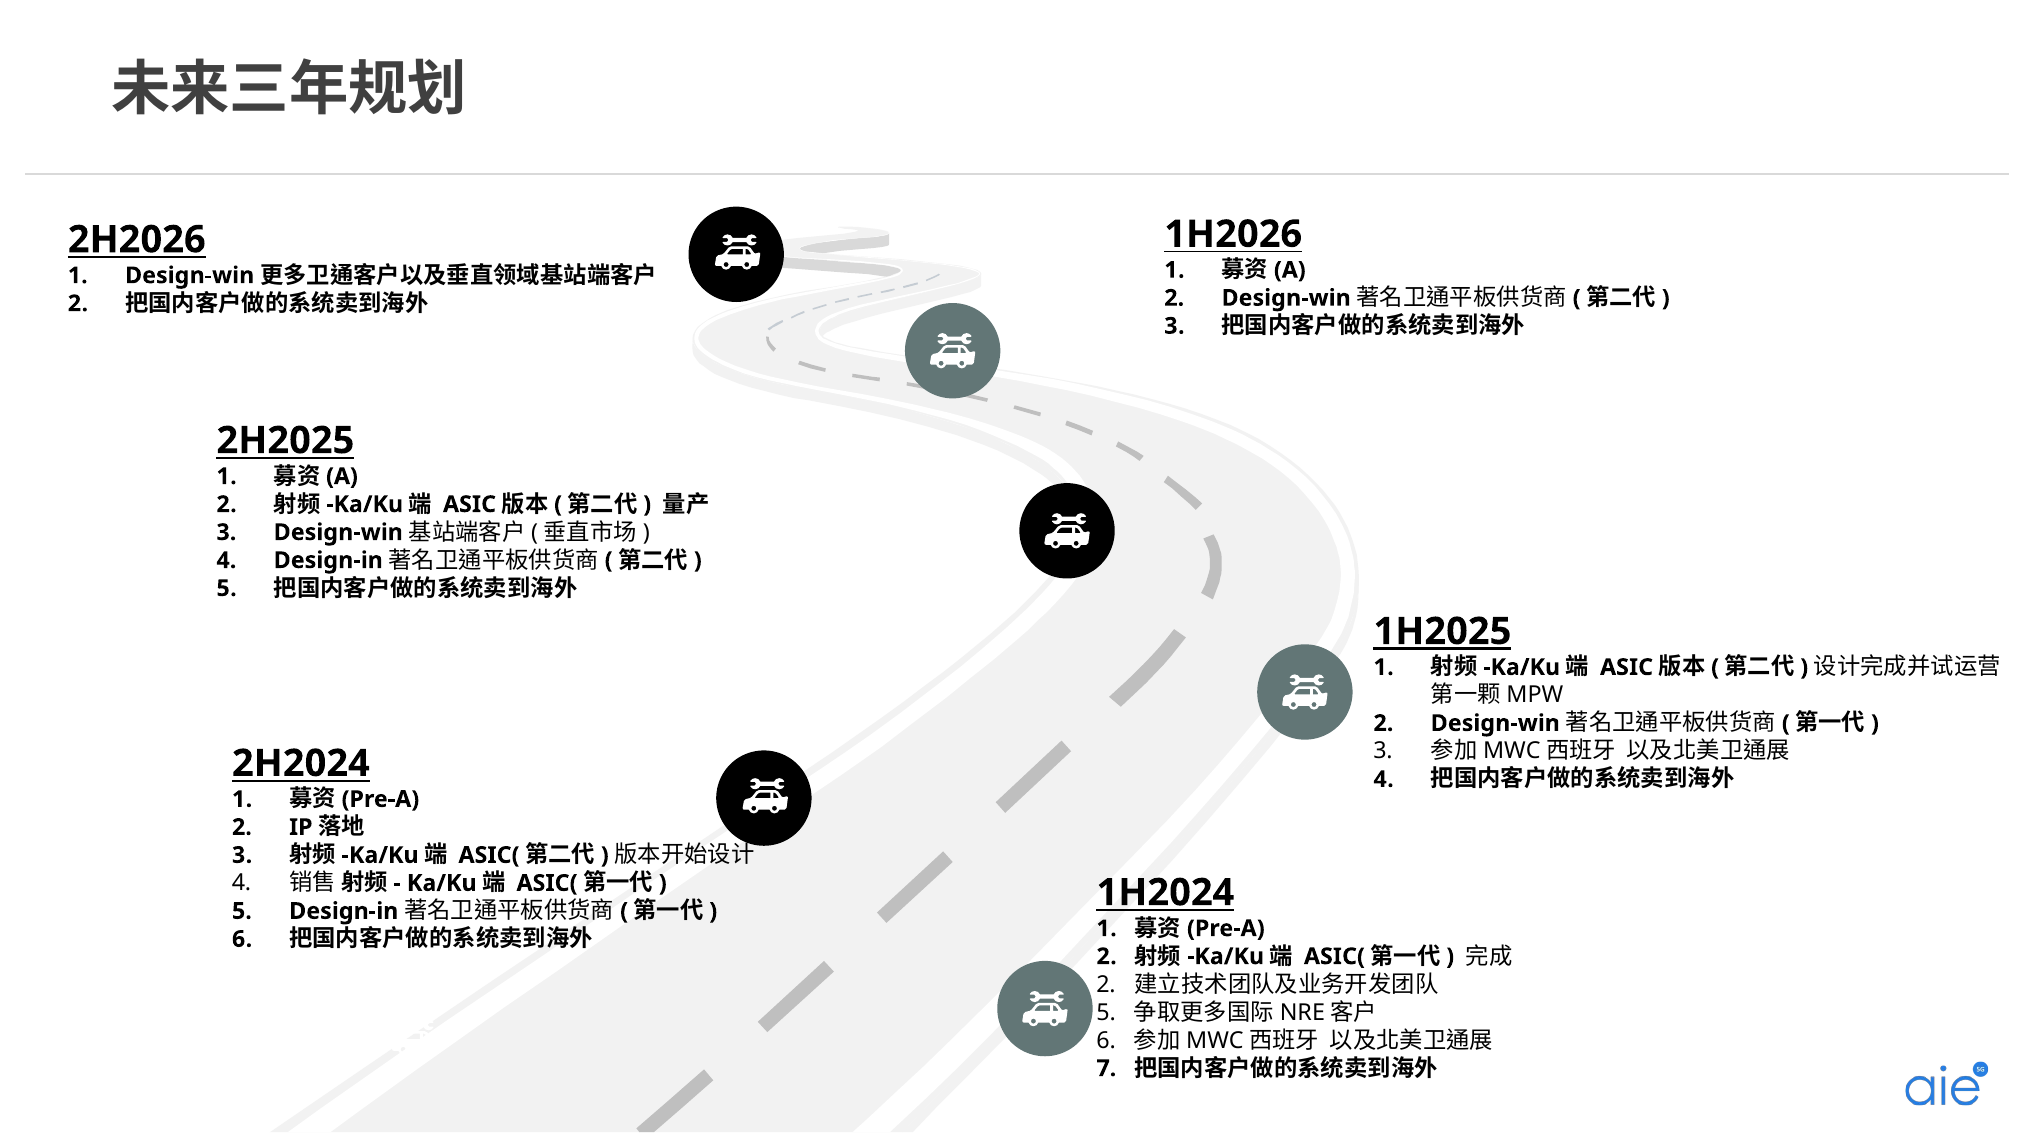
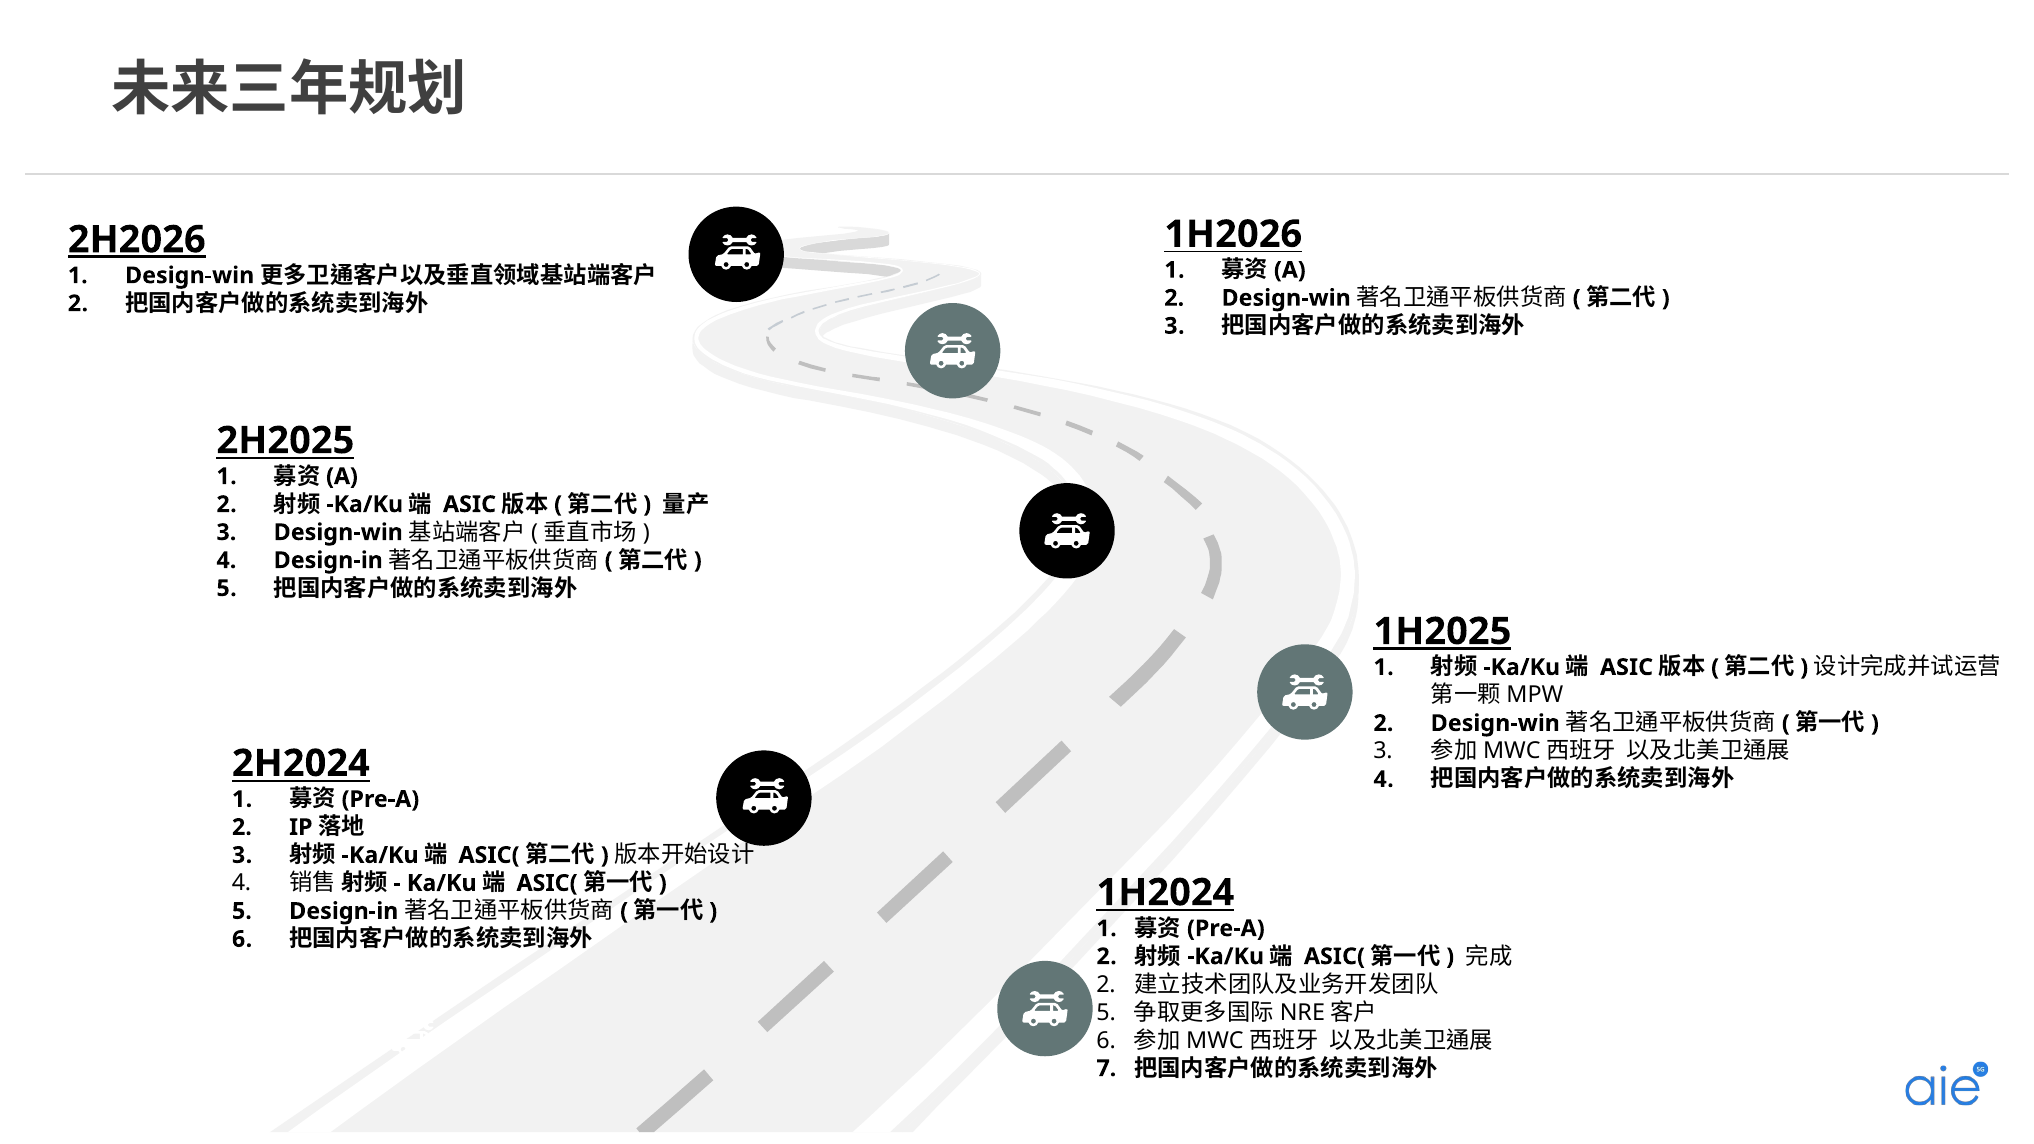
2H2026 underline: none -> present
